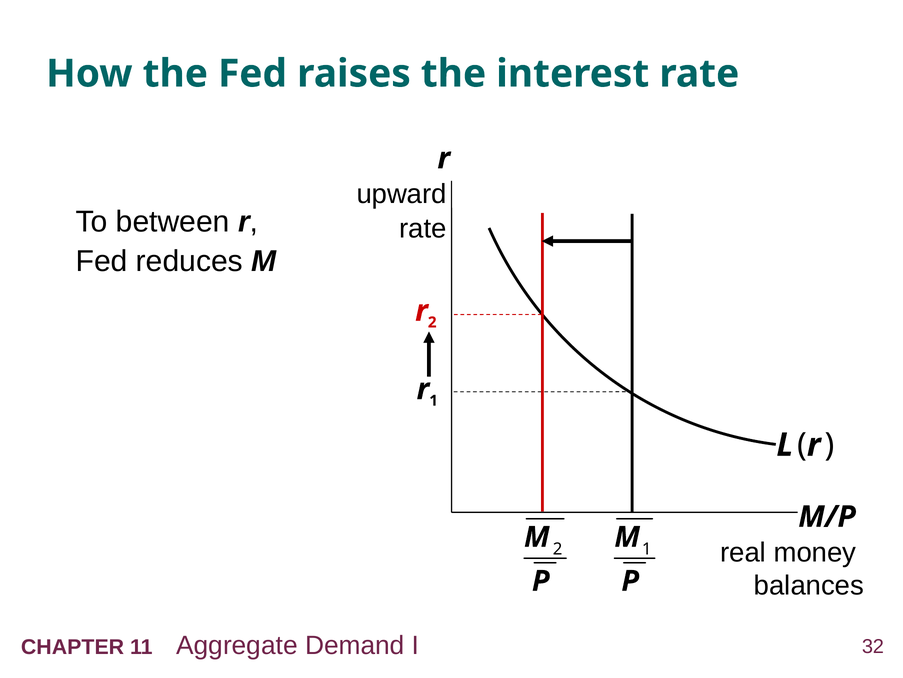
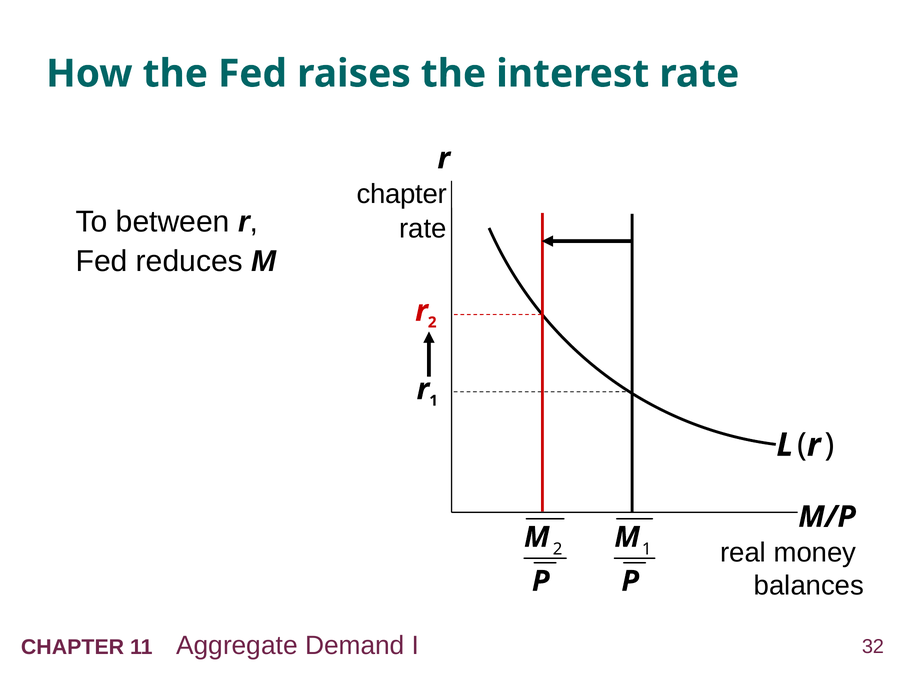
upward at (402, 194): upward -> chapter
